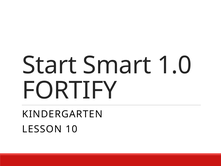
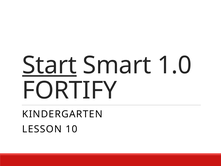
Start underline: none -> present
